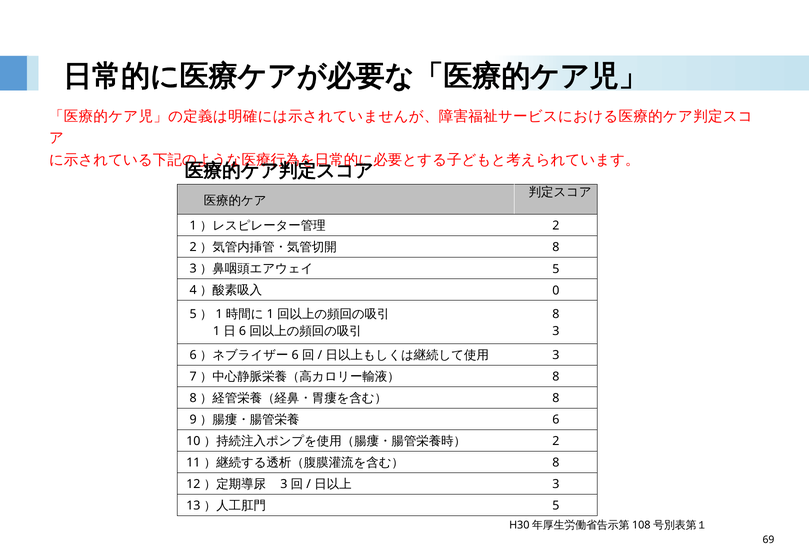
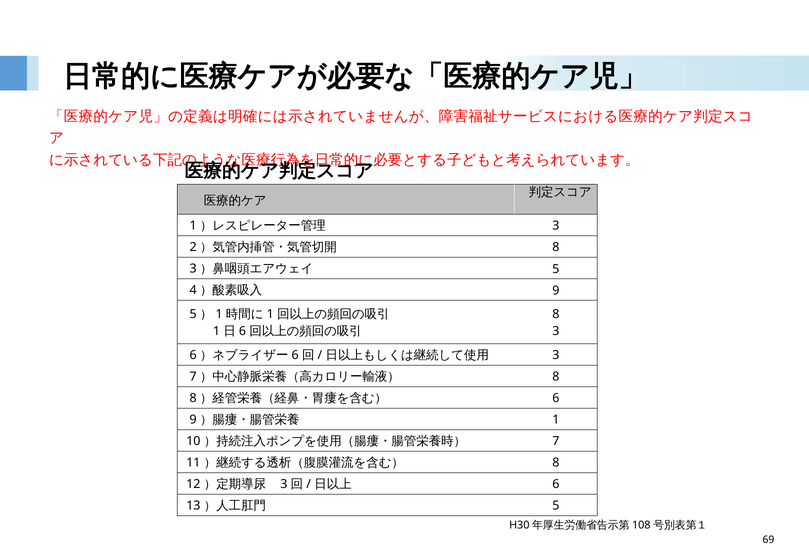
2 at (556, 226): 2 -> 3
0 at (556, 290): 0 -> 9
8 at (556, 398): 8 -> 6
6 at (556, 420): 6 -> 1
2 at (556, 441): 2 -> 7
3 at (556, 484): 3 -> 6
